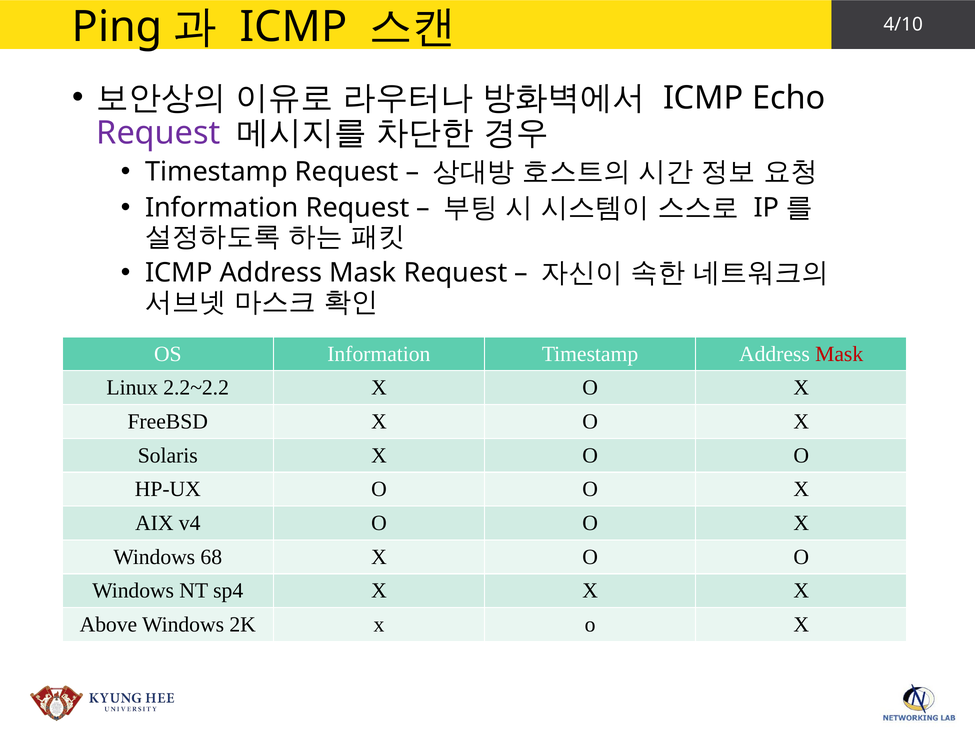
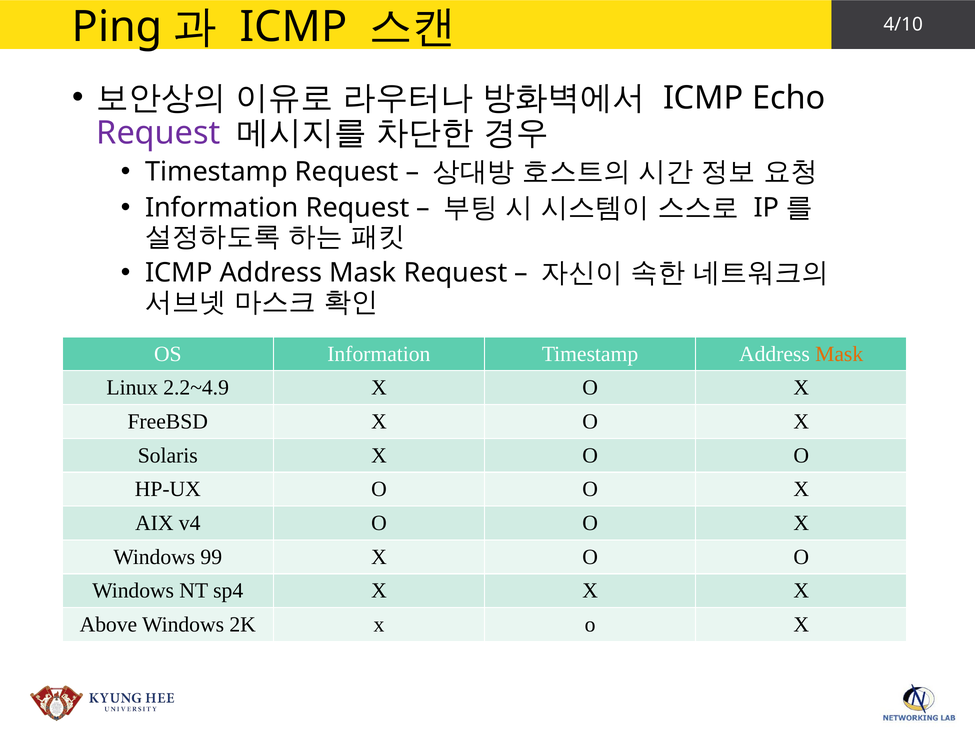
Mask at (839, 354) colour: red -> orange
2.2~2.2: 2.2~2.2 -> 2.2~4.9
68: 68 -> 99
